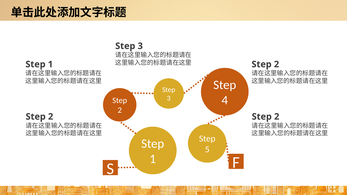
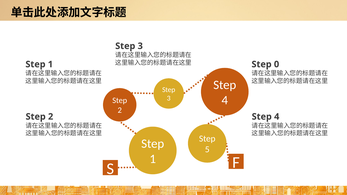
2 at (277, 64): 2 -> 0
2 at (277, 117): 2 -> 4
